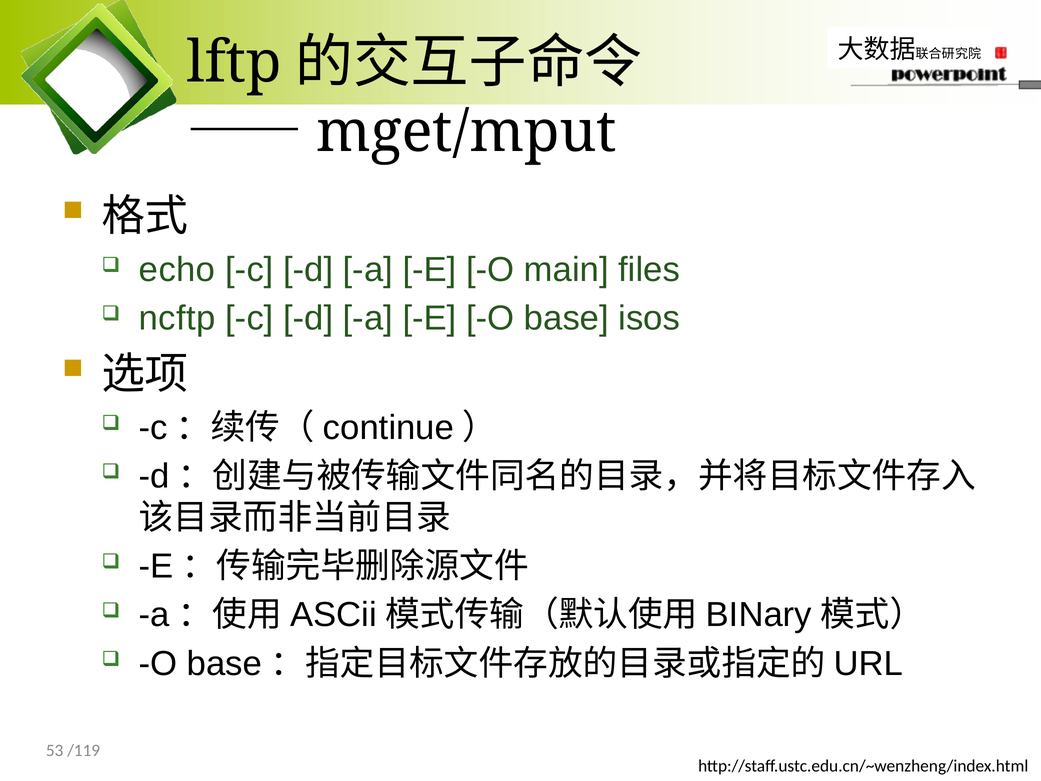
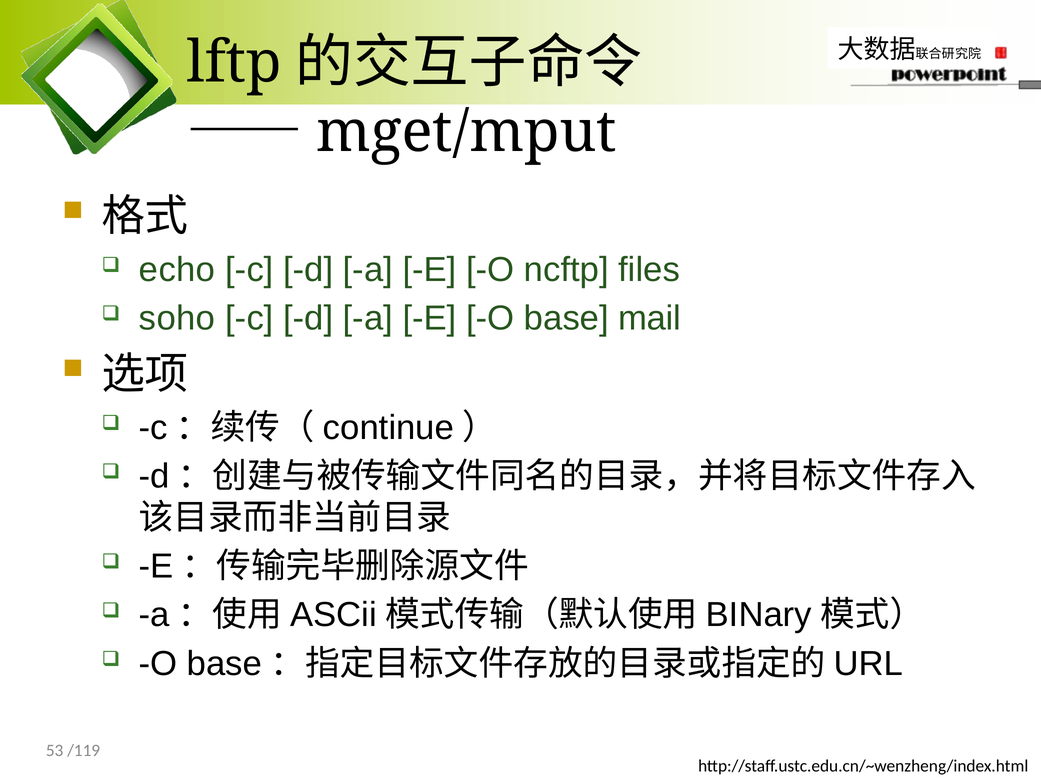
main: main -> ncftp
ncftp: ncftp -> soho
isos: isos -> mail
